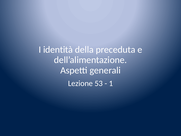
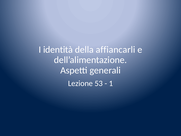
preceduta: preceduta -> affiancarli
